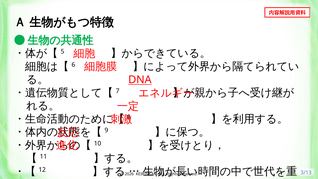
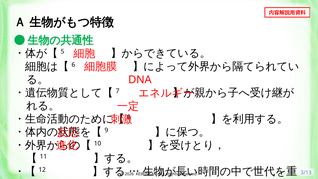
DNA at (140, 80) underline: present -> none
